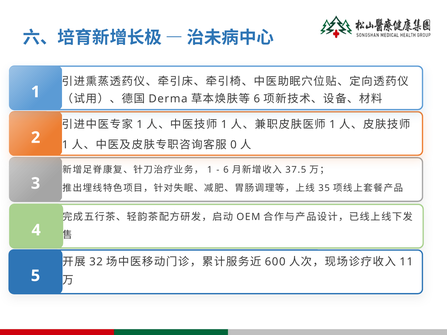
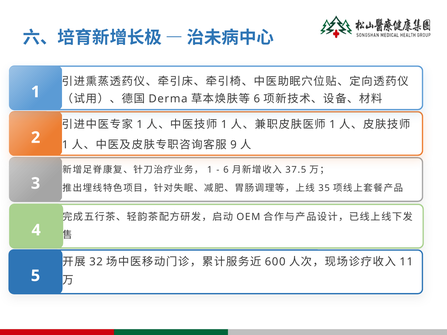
0: 0 -> 9
